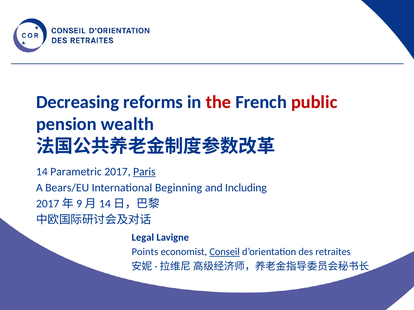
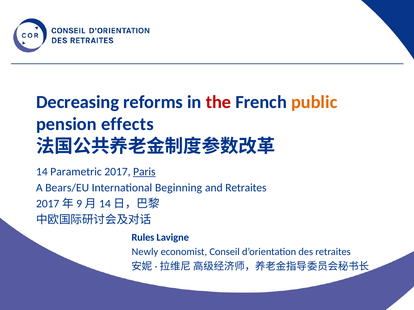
public colour: red -> orange
wealth: wealth -> effects
and Including: Including -> Retraites
Legal: Legal -> Rules
Points: Points -> Newly
Conseil underline: present -> none
